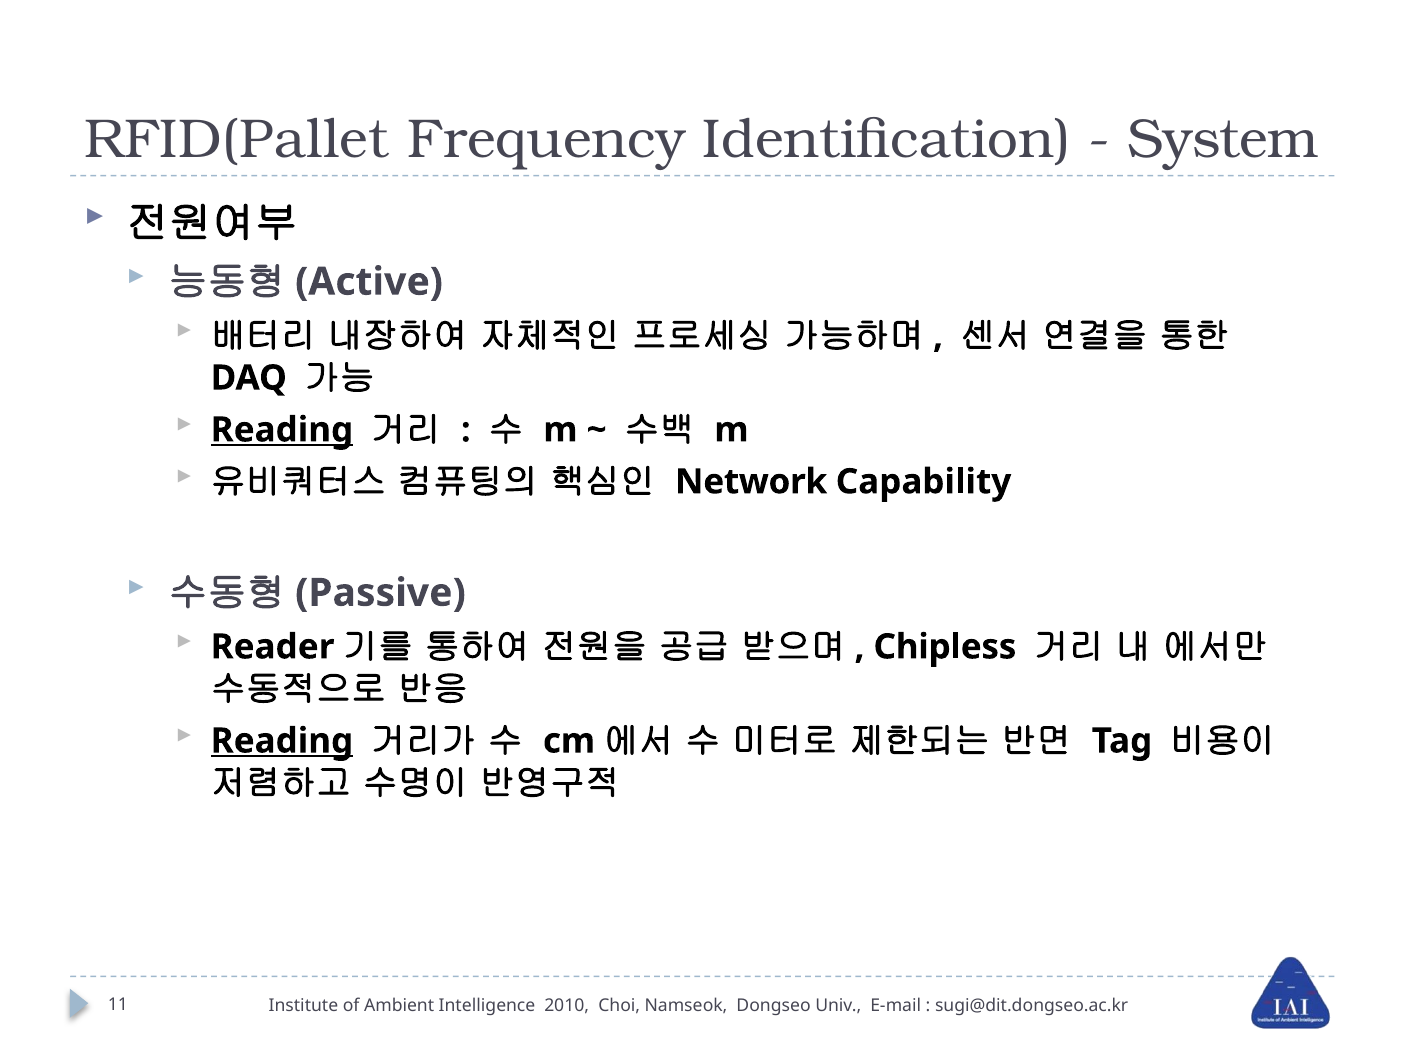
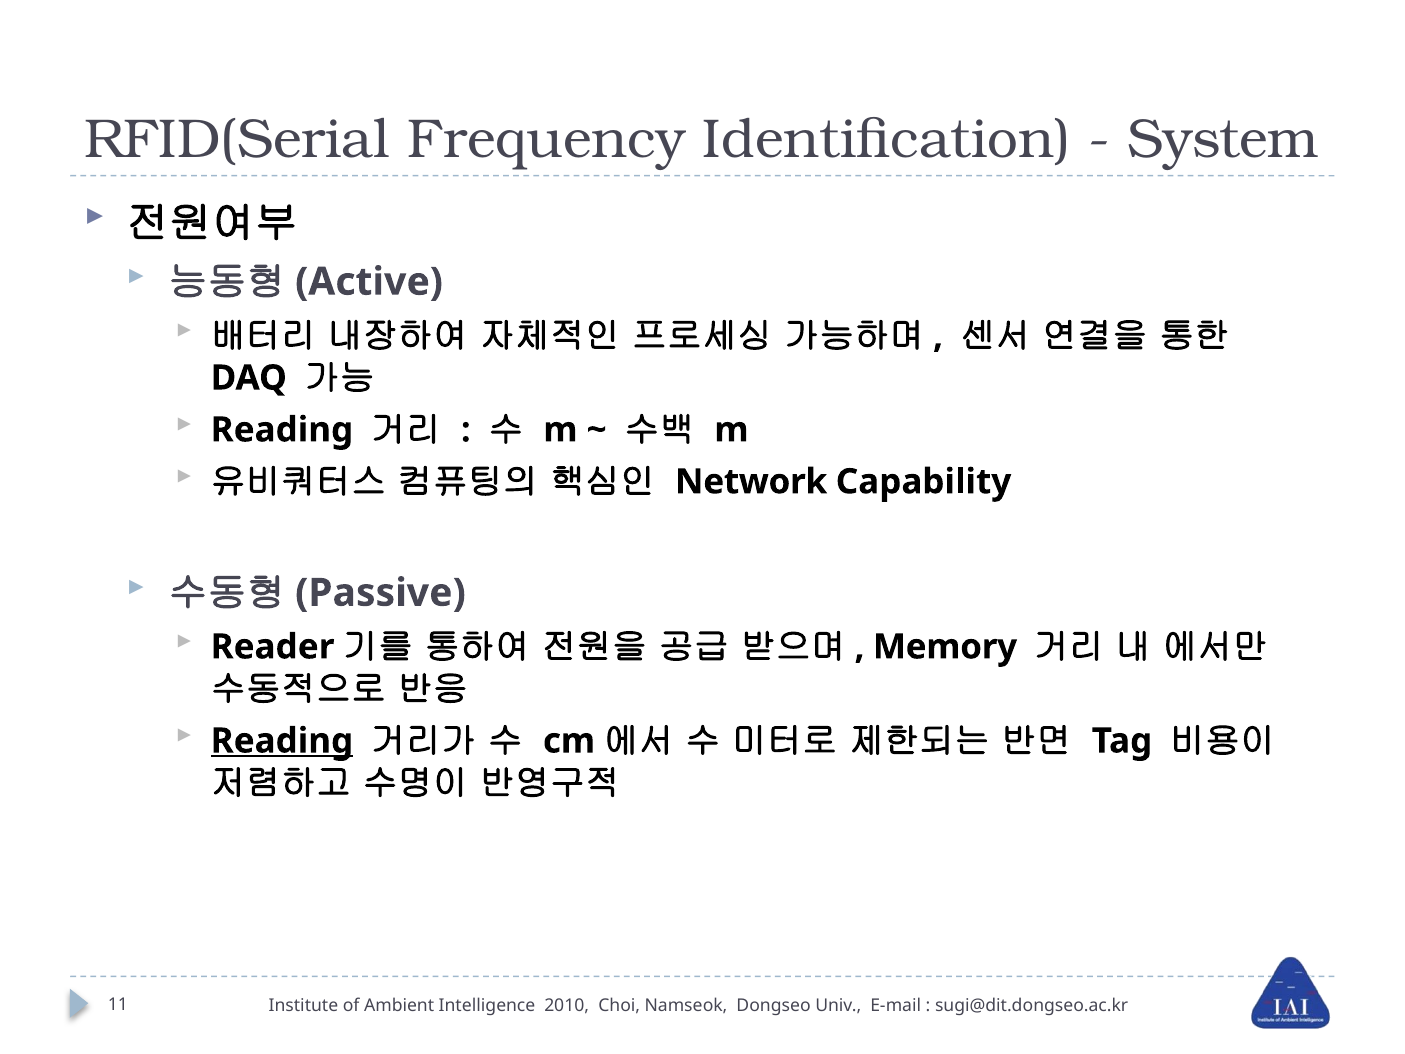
RFID(Pallet: RFID(Pallet -> RFID(Serial
Reading at (282, 430) underline: present -> none
Chipless: Chipless -> Memory
